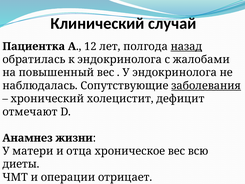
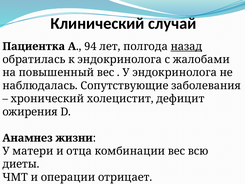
12: 12 -> 94
заболевания underline: present -> none
отмечают: отмечают -> ожирения
хроническое: хроническое -> комбинации
